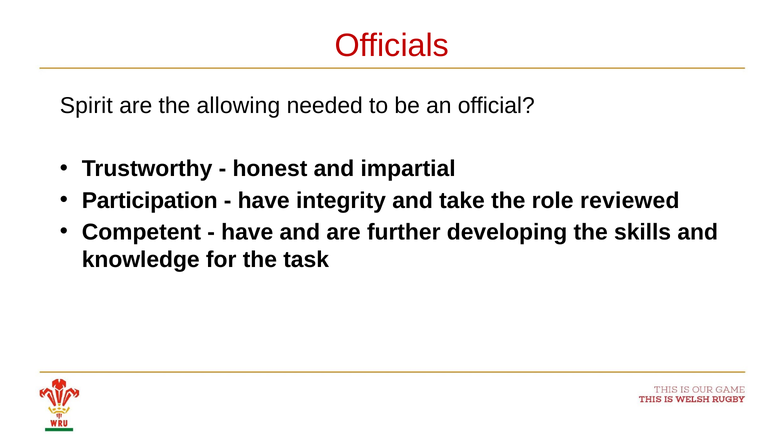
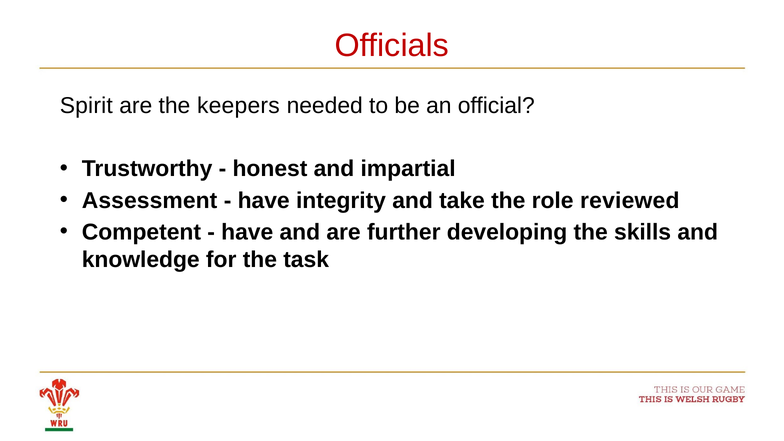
allowing: allowing -> keepers
Participation: Participation -> Assessment
